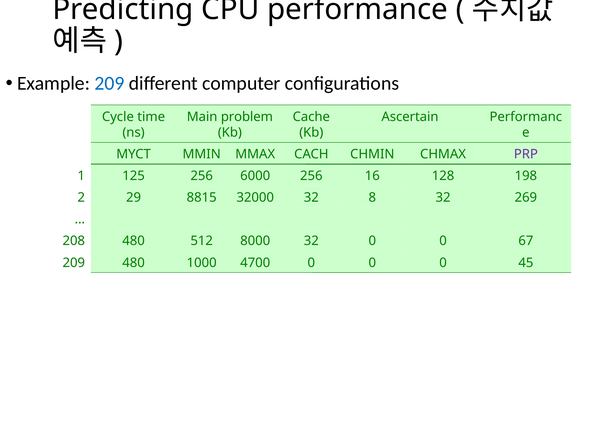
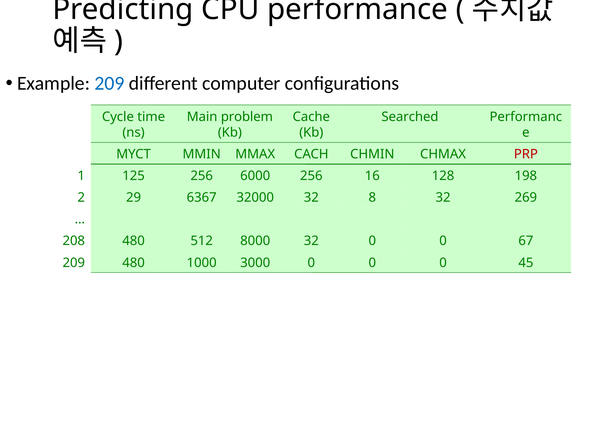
Ascertain: Ascertain -> Searched
PRP at (526, 154) colour: purple -> red
8815: 8815 -> 6367
4700: 4700 -> 3000
